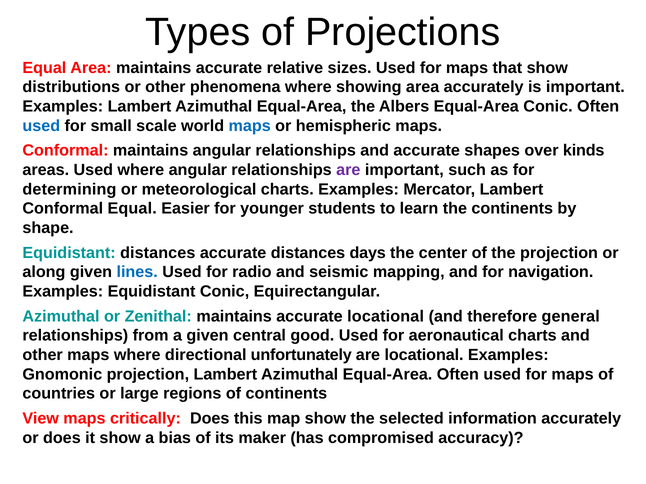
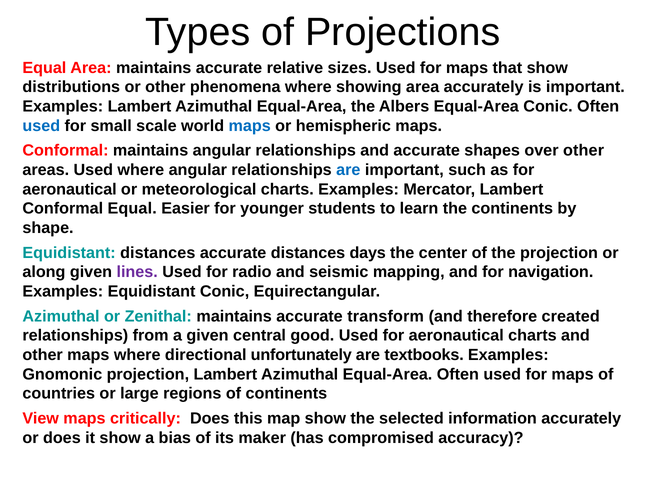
over kinds: kinds -> other
are at (348, 170) colour: purple -> blue
determining at (69, 189): determining -> aeronautical
lines colour: blue -> purple
accurate locational: locational -> transform
general: general -> created
are locational: locational -> textbooks
